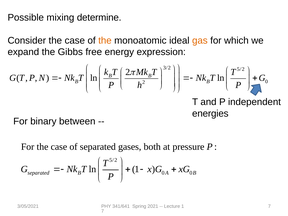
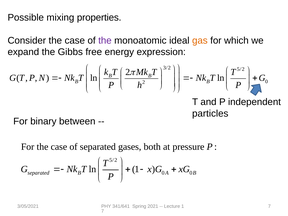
determine: determine -> properties
the at (105, 40) colour: orange -> purple
energies: energies -> particles
